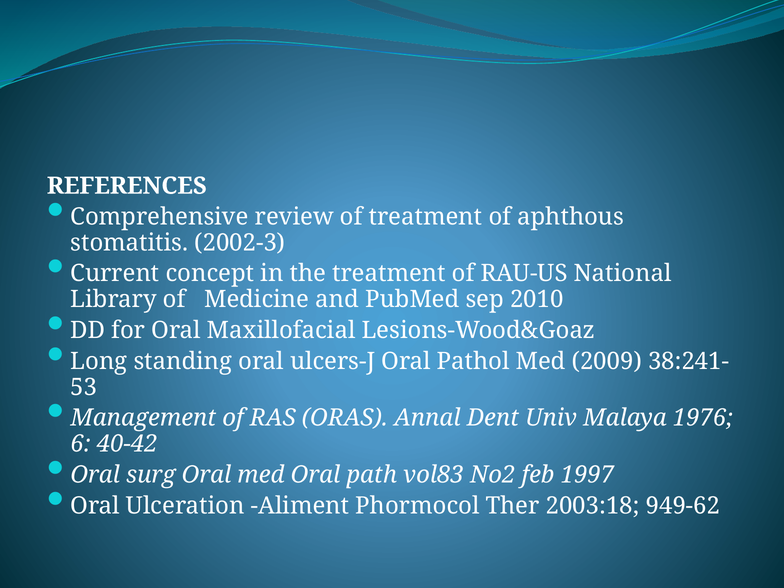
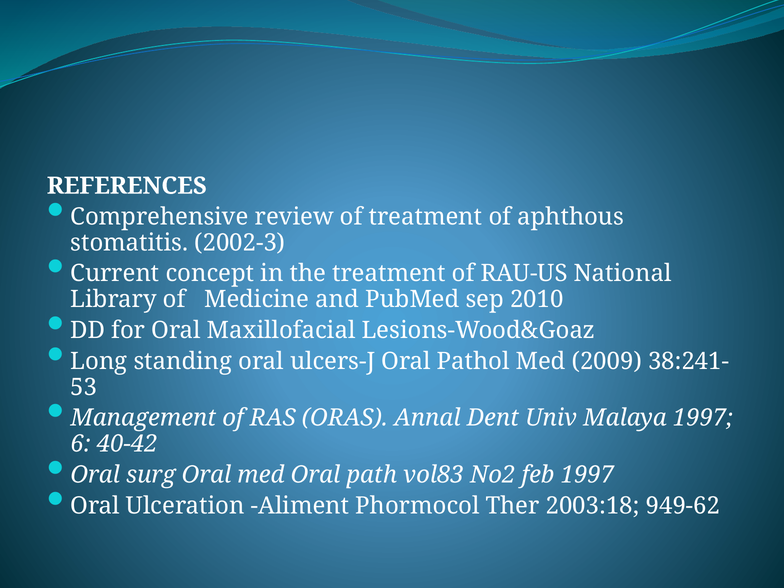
Malaya 1976: 1976 -> 1997
